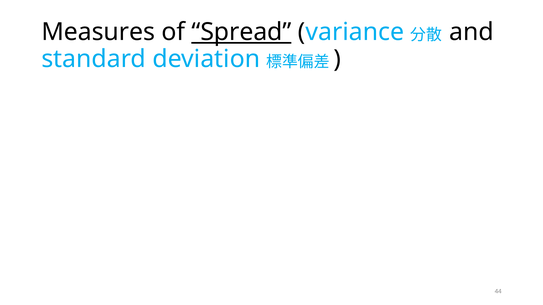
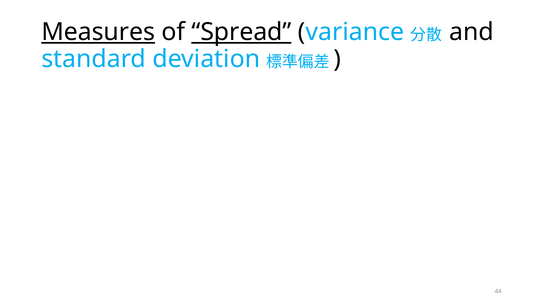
Measures underline: none -> present
